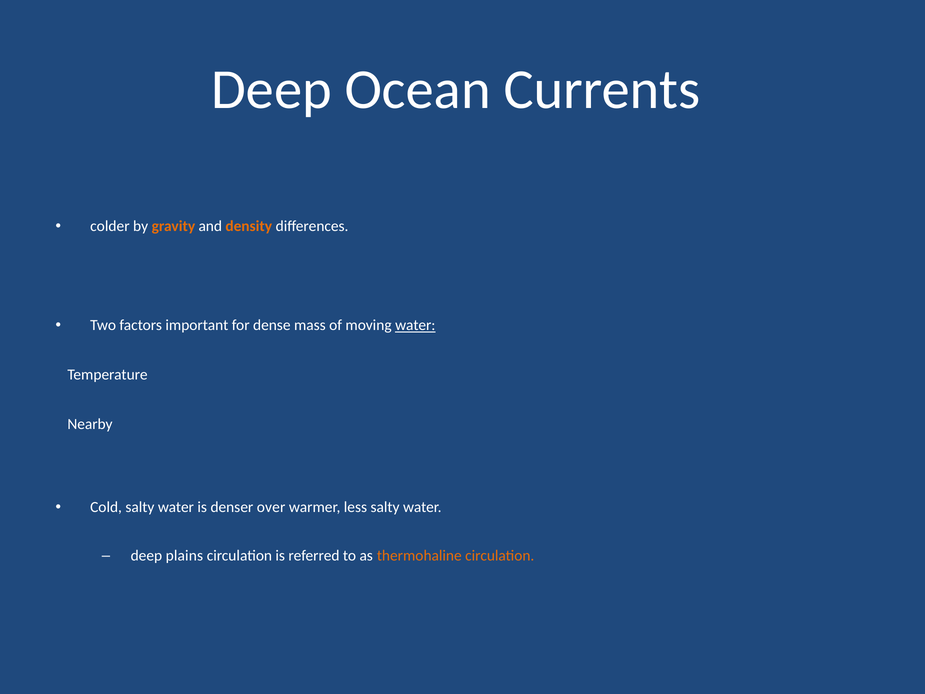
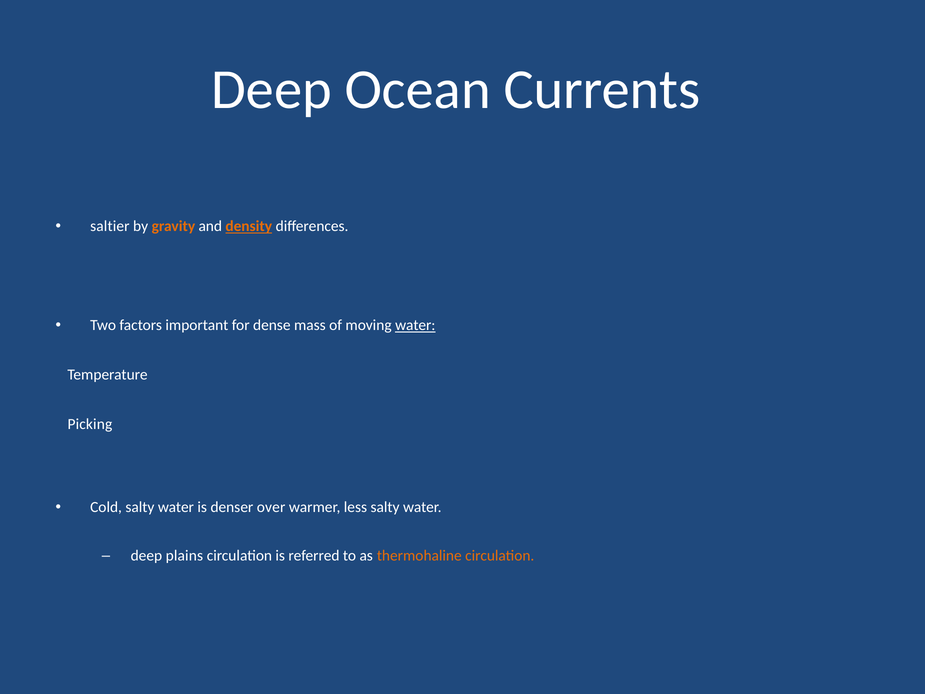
colder: colder -> saltier
density underline: none -> present
Nearby: Nearby -> Picking
